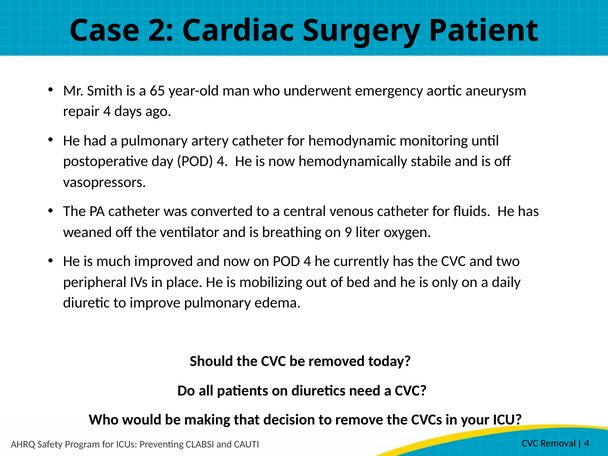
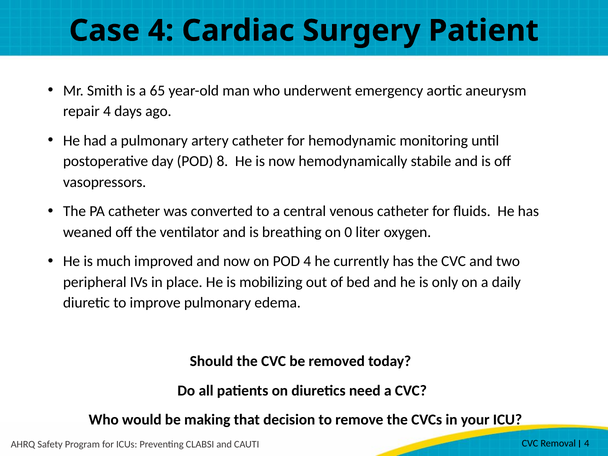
Case 2: 2 -> 4
day POD 4: 4 -> 8
9: 9 -> 0
